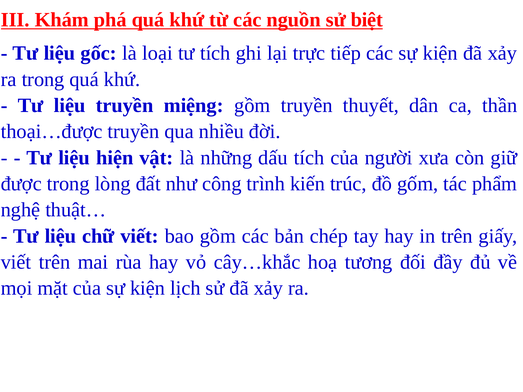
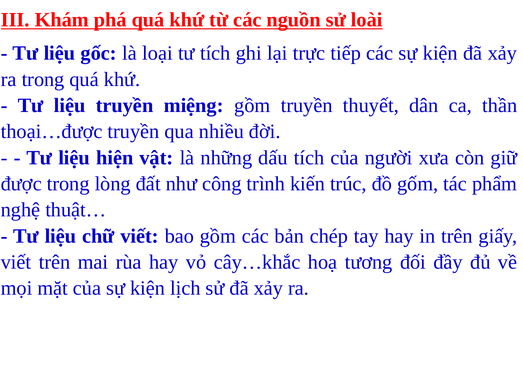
biệt: biệt -> loài
